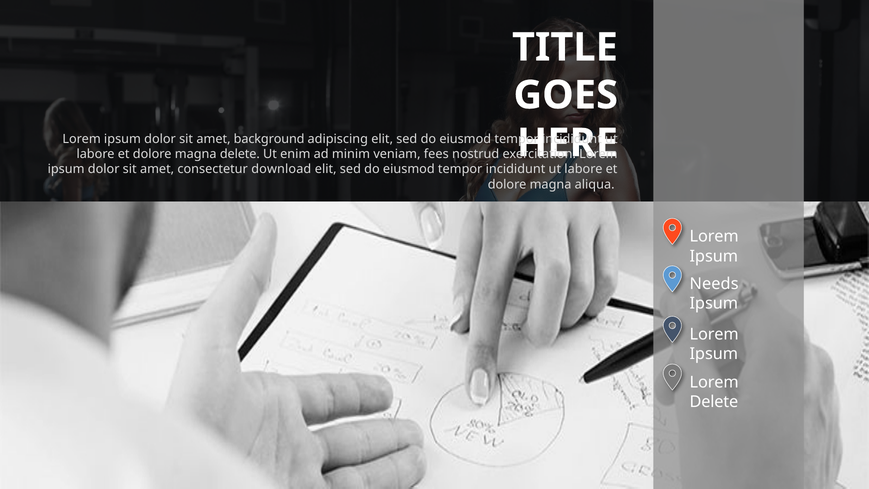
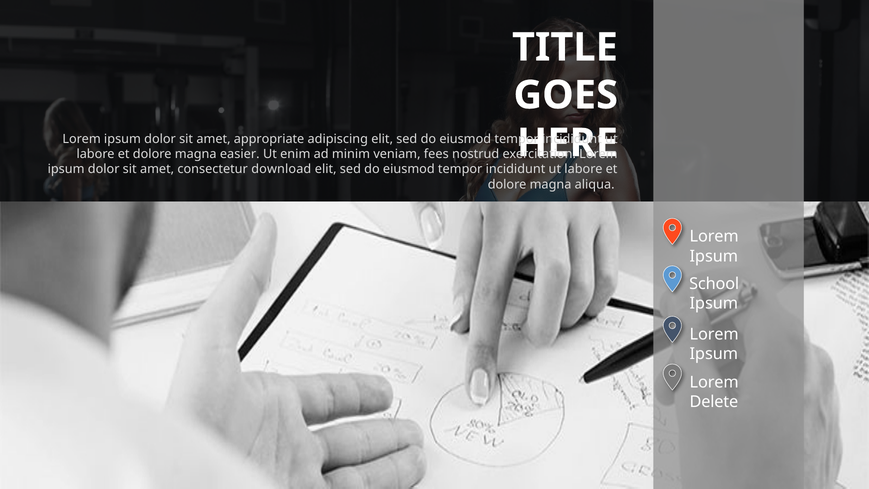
background: background -> appropriate
magna delete: delete -> easier
Needs: Needs -> School
